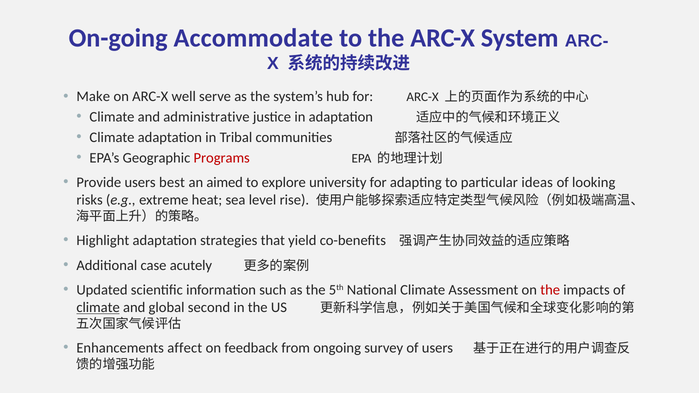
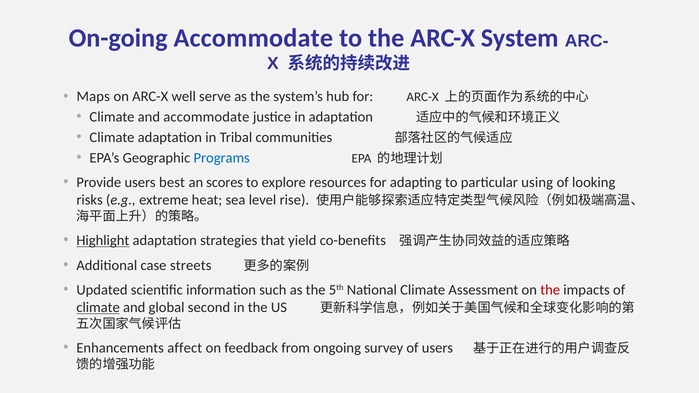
Make: Make -> Maps
and administrative: administrative -> accommodate
Programs colour: red -> blue
aimed: aimed -> scores
university: university -> resources
ideas: ideas -> using
Highlight underline: none -> present
acutely: acutely -> streets
